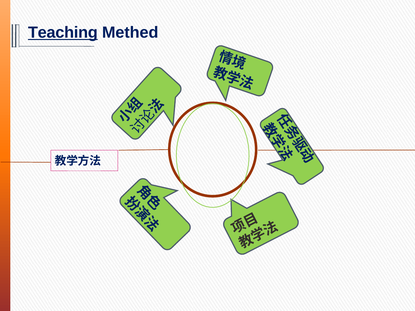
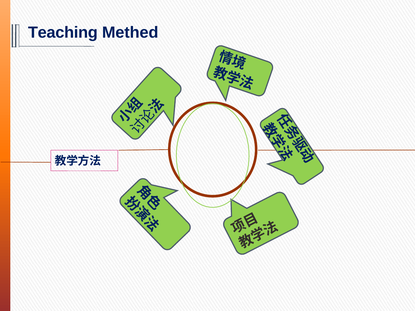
Teaching underline: present -> none
